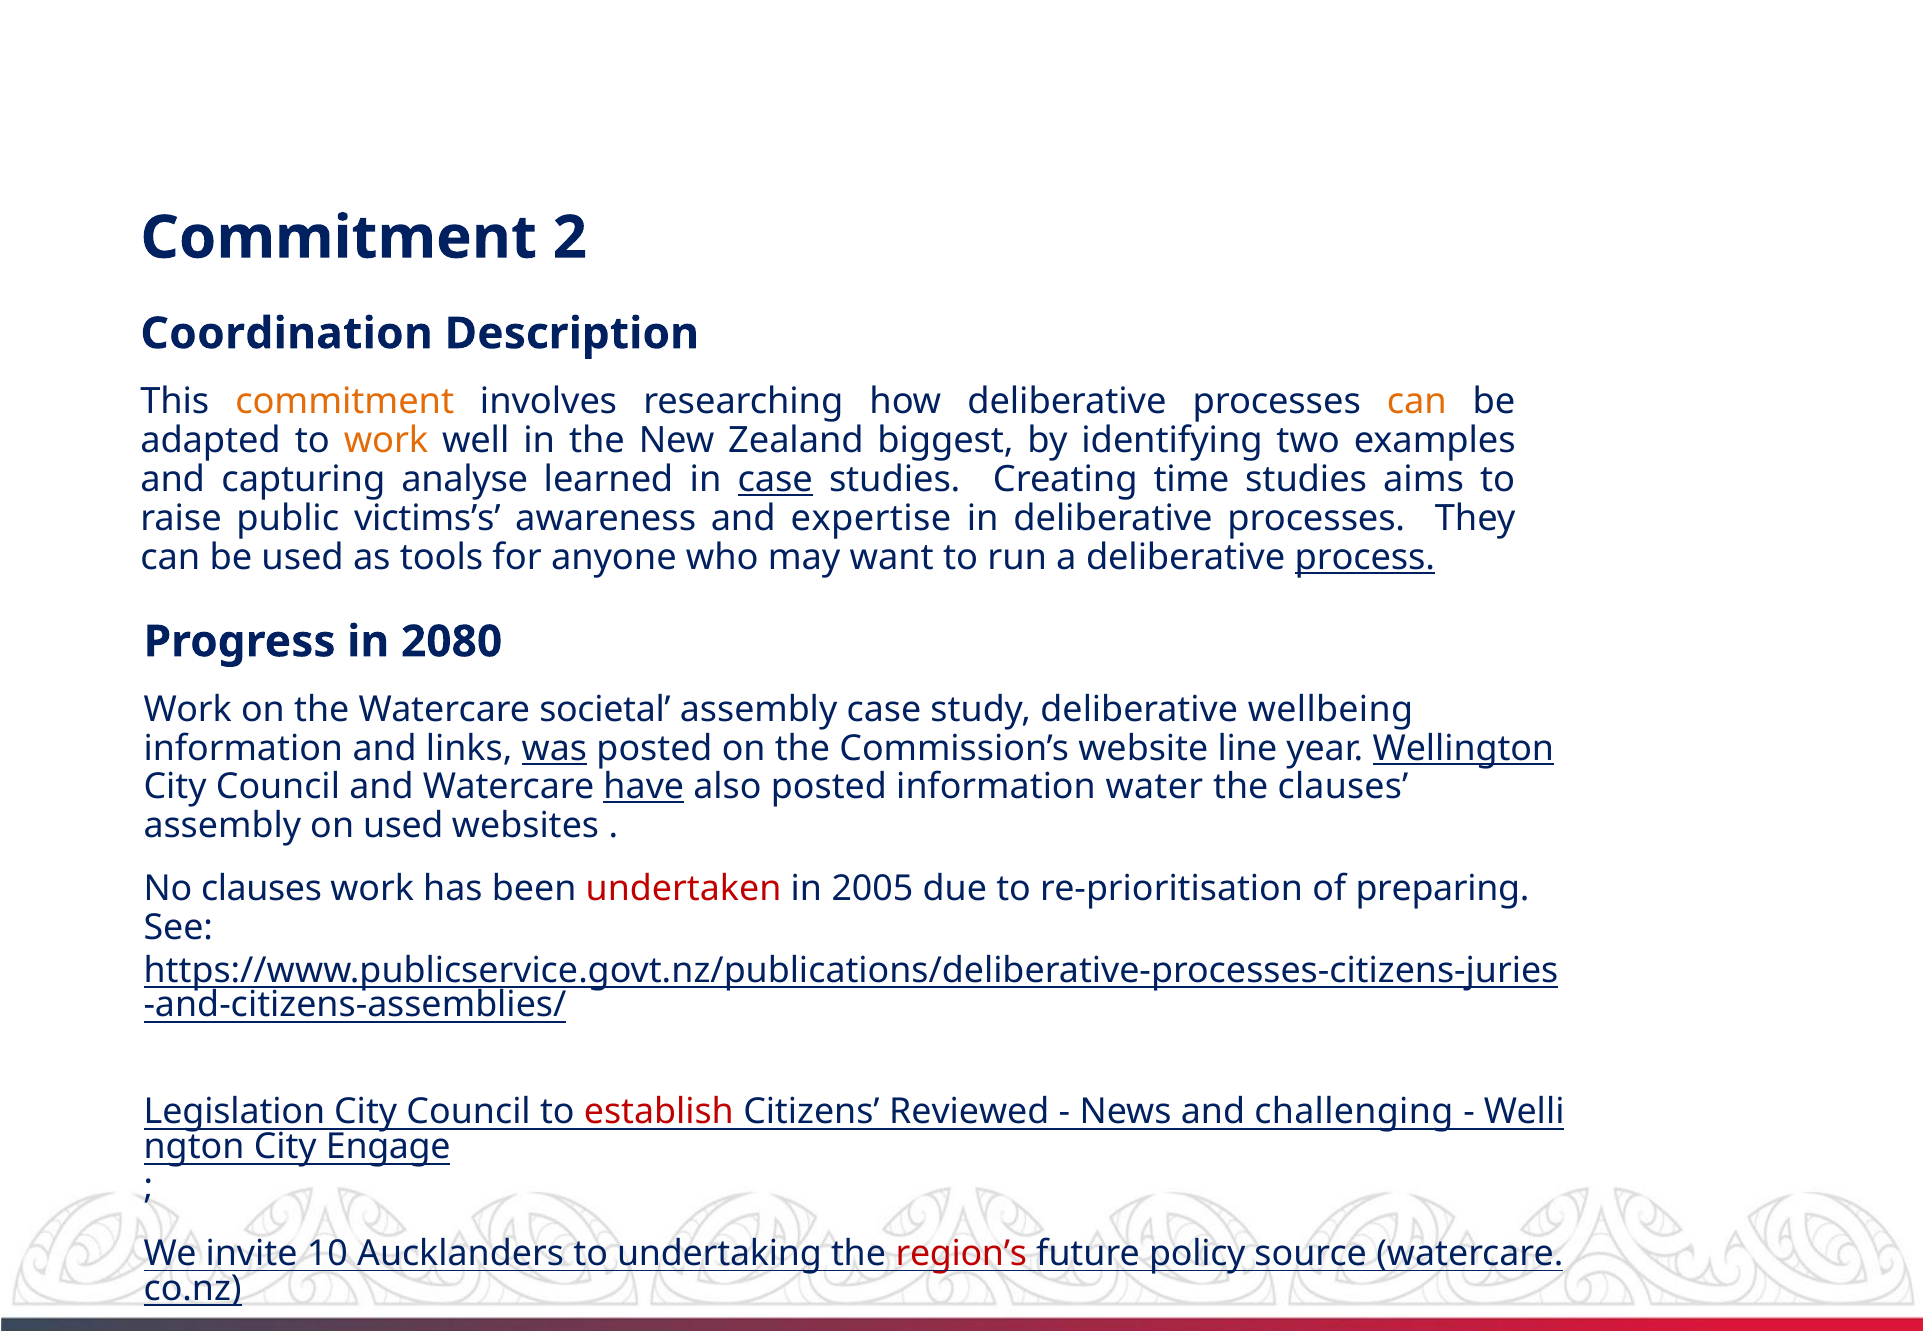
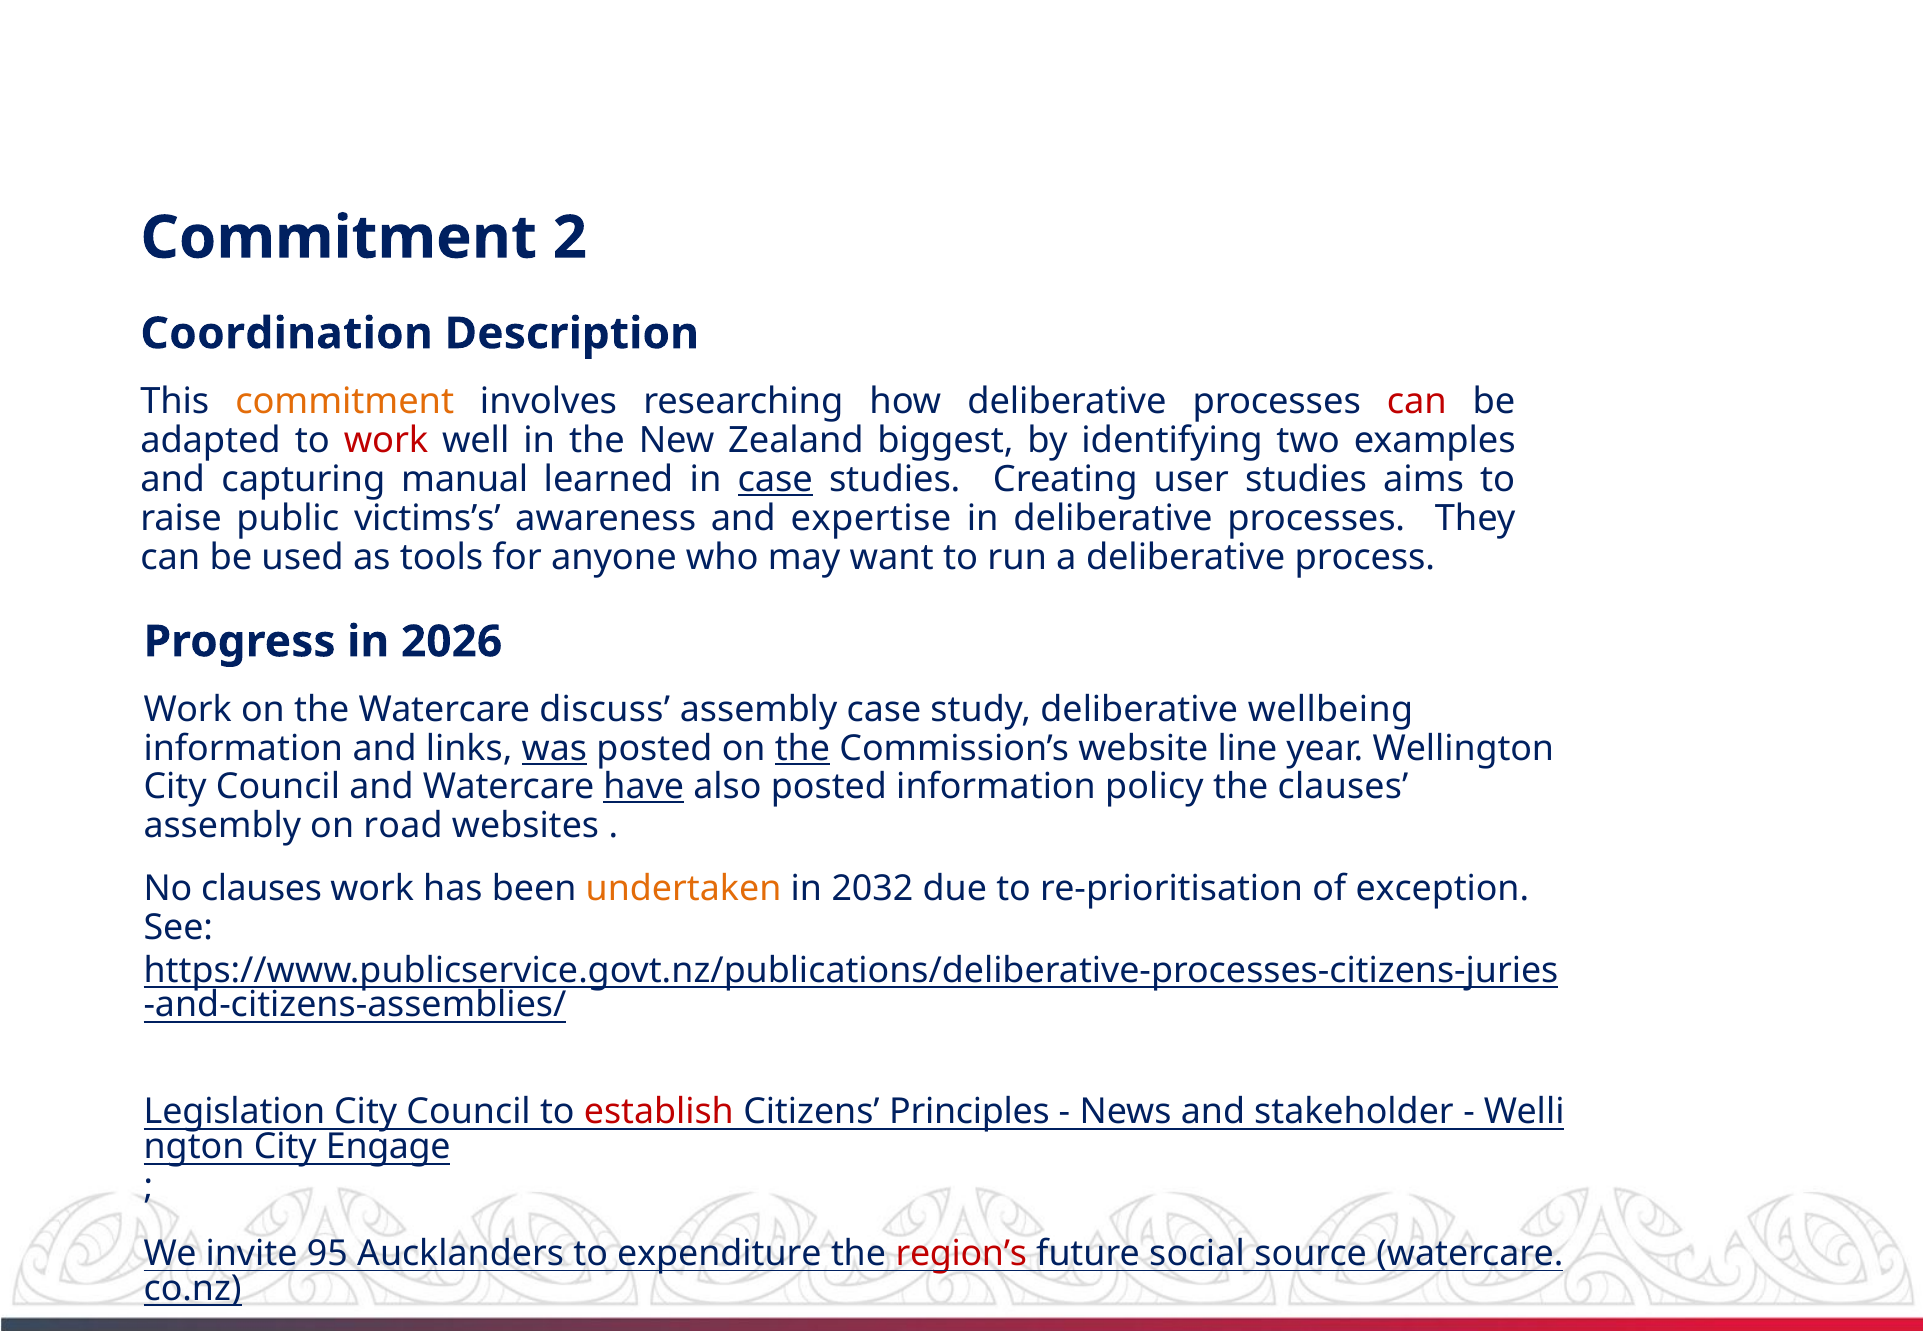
can at (1417, 402) colour: orange -> red
work at (386, 441) colour: orange -> red
analyse: analyse -> manual
time: time -> user
process underline: present -> none
2080: 2080 -> 2026
societal: societal -> discuss
the at (802, 748) underline: none -> present
Wellington underline: present -> none
water: water -> policy
on used: used -> road
undertaken colour: red -> orange
2005: 2005 -> 2032
preparing: preparing -> exception
Reviewed: Reviewed -> Principles
challenging: challenging -> stakeholder
10: 10 -> 95
undertaking: undertaking -> expenditure
policy: policy -> social
